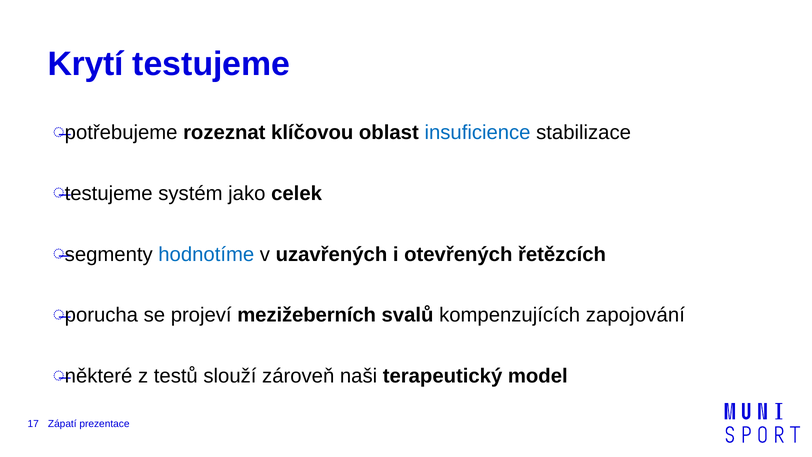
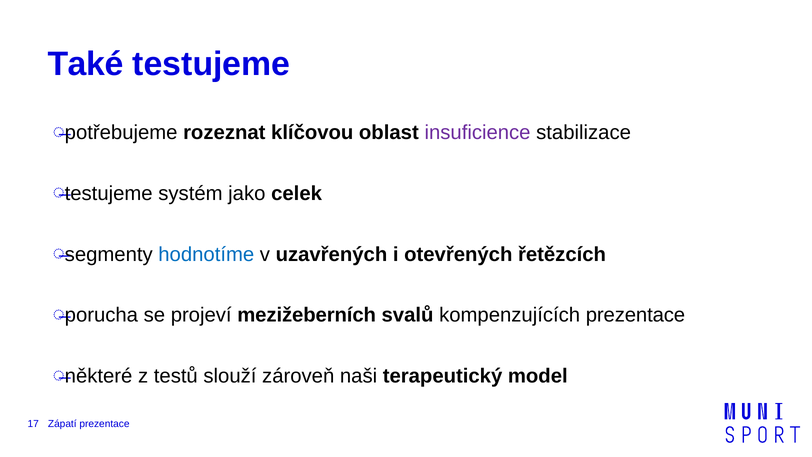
Krytí: Krytí -> Také
insuficience colour: blue -> purple
kompenzujících zapojování: zapojování -> prezentace
